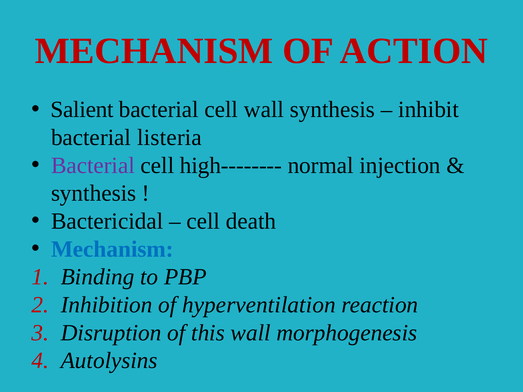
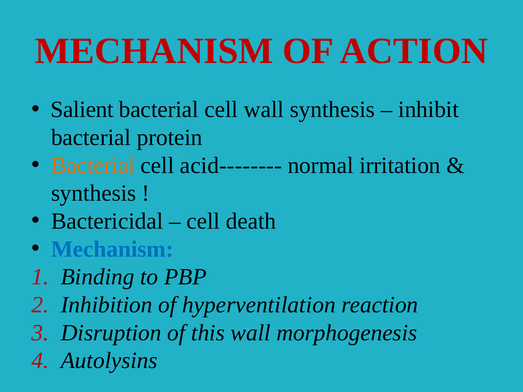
listeria: listeria -> protein
Bacterial at (93, 166) colour: purple -> orange
high--------: high-------- -> acid--------
injection: injection -> irritation
